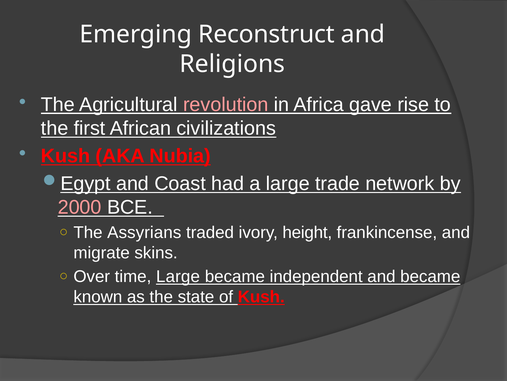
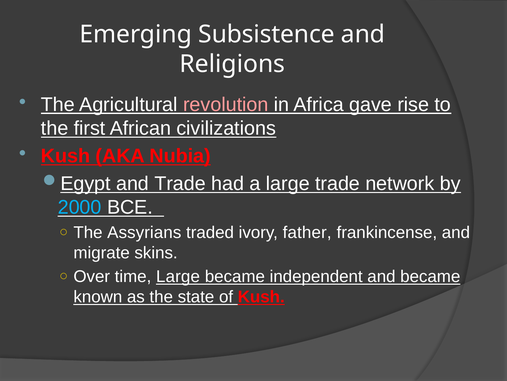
Reconstruct: Reconstruct -> Subsistence
and Coast: Coast -> Trade
2000 colour: pink -> light blue
height: height -> father
